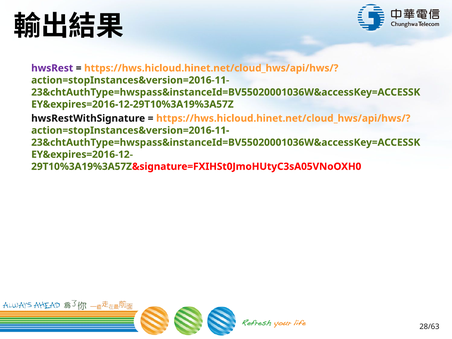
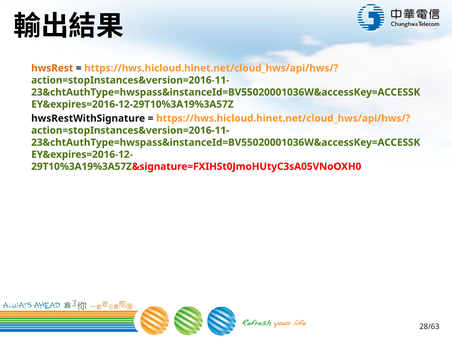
hwsRest colour: purple -> orange
